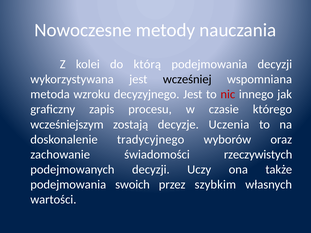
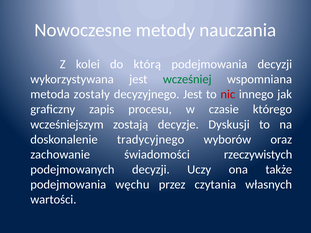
wcześniej colour: black -> green
wzroku: wzroku -> zostały
Uczenia: Uczenia -> Dyskusji
swoich: swoich -> węchu
szybkim: szybkim -> czytania
